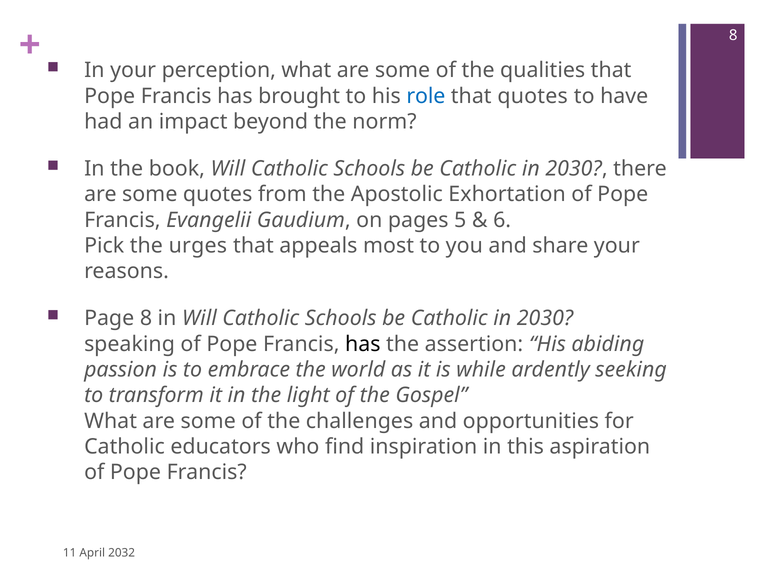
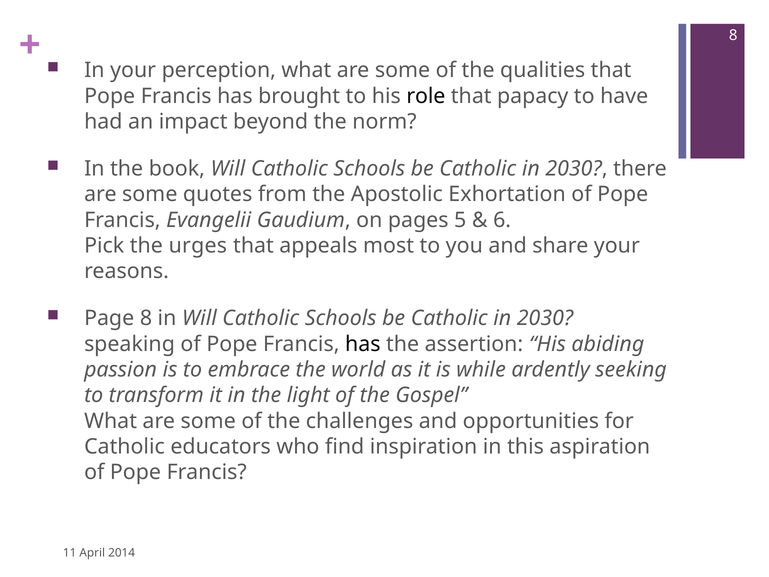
role colour: blue -> black
that quotes: quotes -> papacy
2032: 2032 -> 2014
